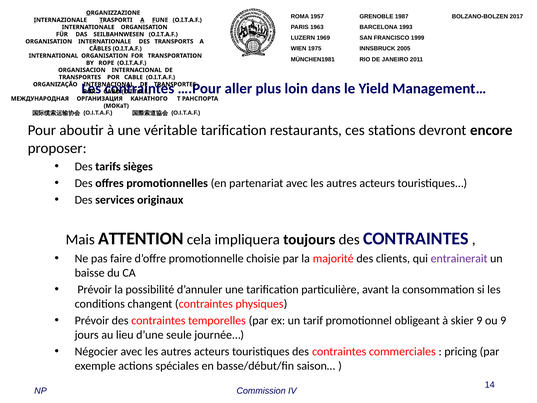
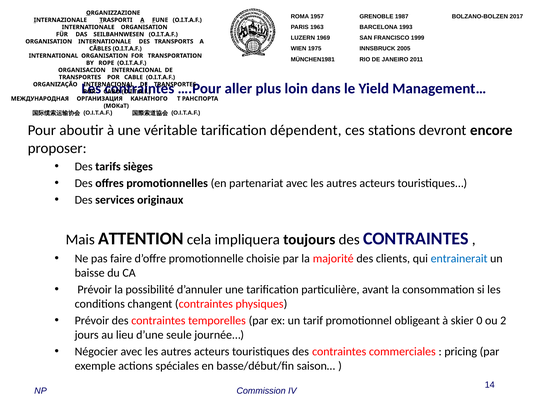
restaurants: restaurants -> dépendent
entrainerait colour: purple -> blue
skier 9: 9 -> 0
ou 9: 9 -> 2
